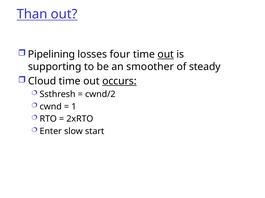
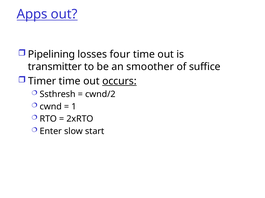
Than: Than -> Apps
out at (166, 55) underline: present -> none
supporting: supporting -> transmitter
steady: steady -> suffice
Cloud: Cloud -> Timer
